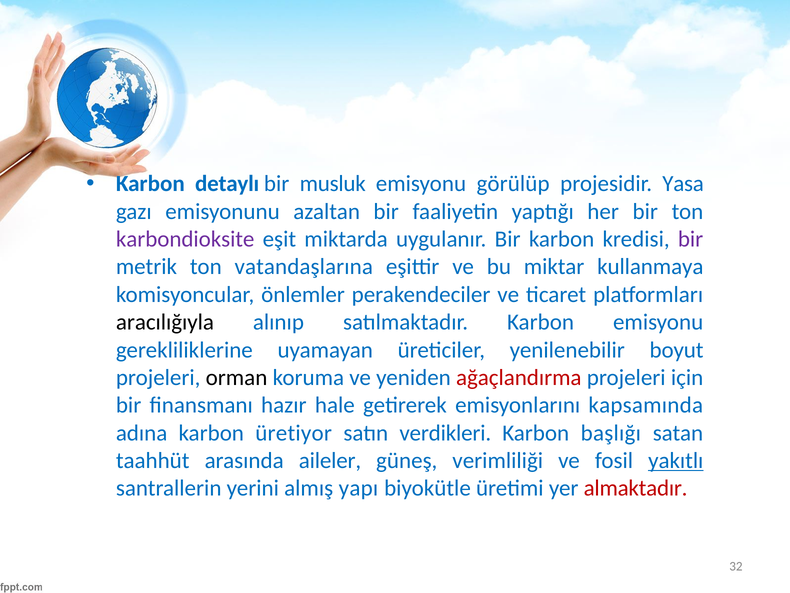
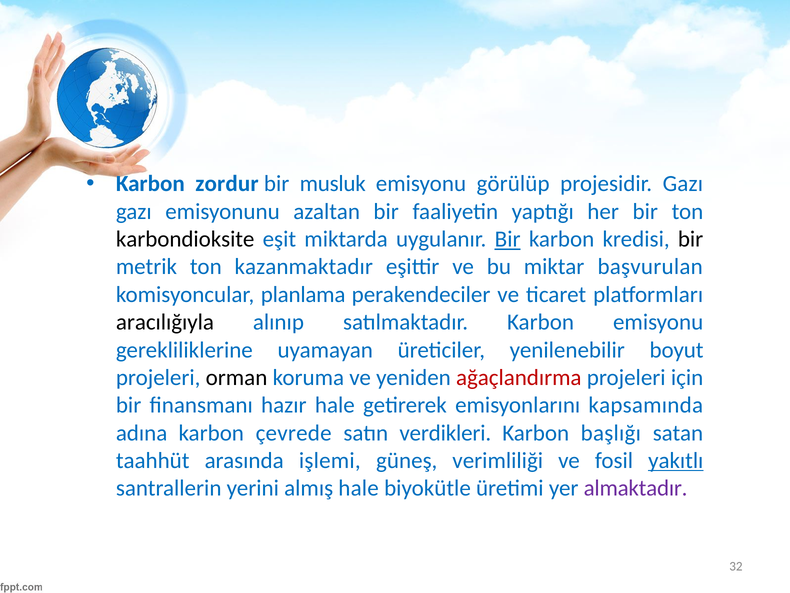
detaylı: detaylı -> zordur
projesidir Yasa: Yasa -> Gazı
karbondioksite colour: purple -> black
Bir at (508, 239) underline: none -> present
bir at (691, 239) colour: purple -> black
vatandaşlarına: vatandaşlarına -> kazanmaktadır
kullanmaya: kullanmaya -> başvurulan
önlemler: önlemler -> planlama
üretiyor: üretiyor -> çevrede
aileler: aileler -> işlemi
almış yapı: yapı -> hale
almaktadır colour: red -> purple
